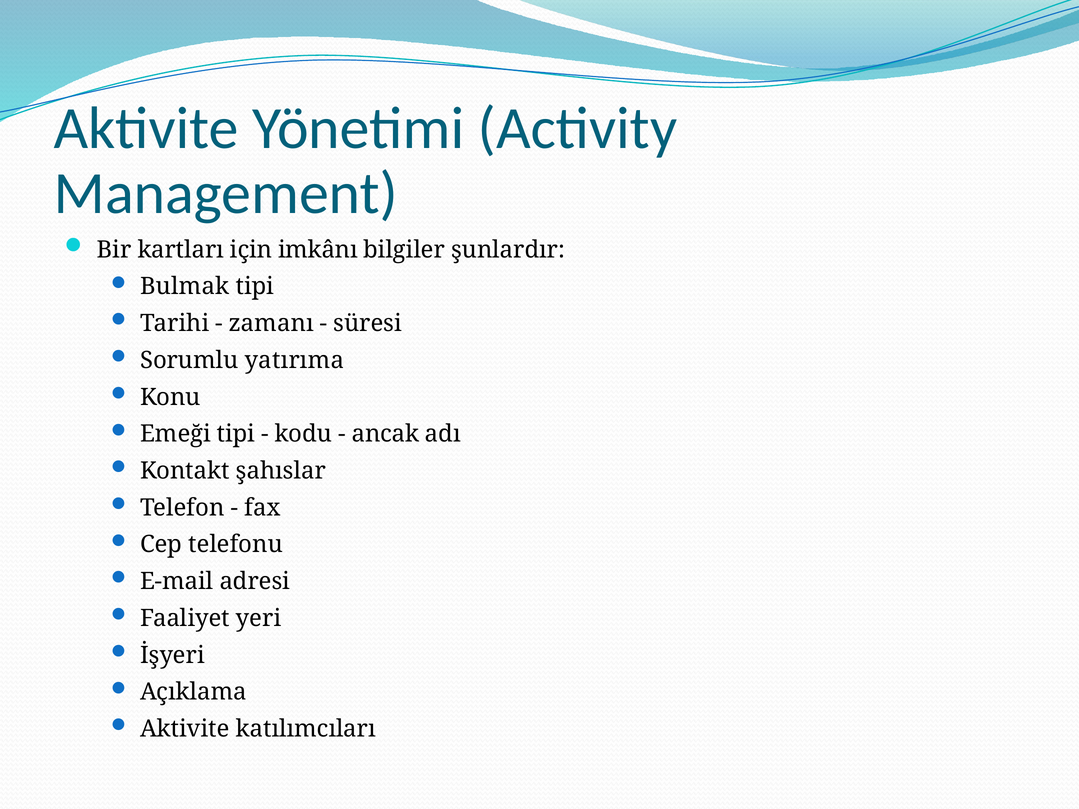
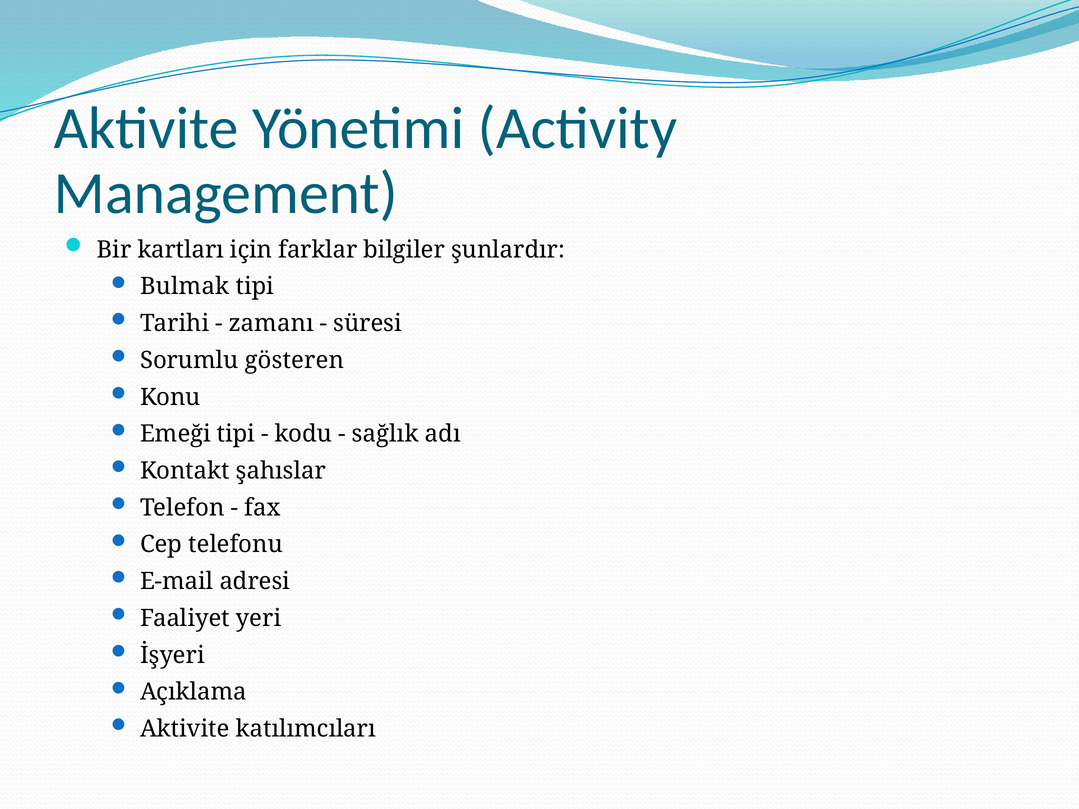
imkânı: imkânı -> farklar
yatırıma: yatırıma -> gösteren
ancak: ancak -> sağlık
